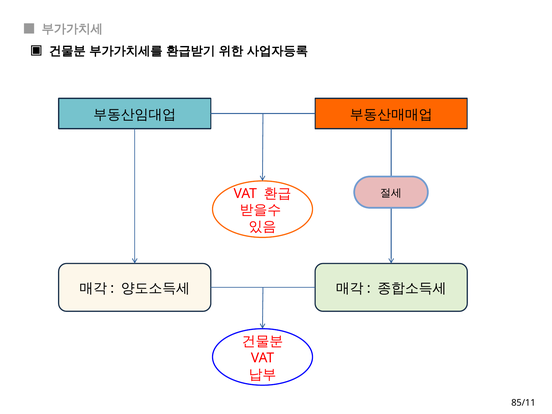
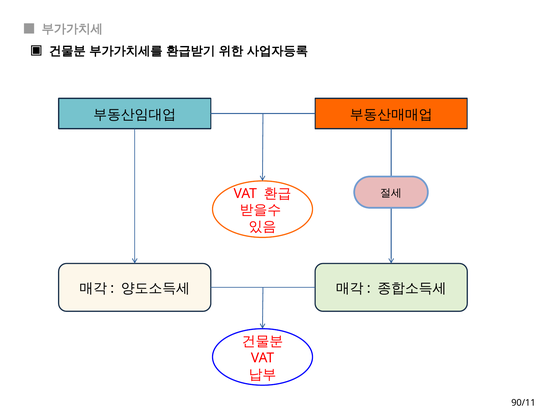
85/11: 85/11 -> 90/11
